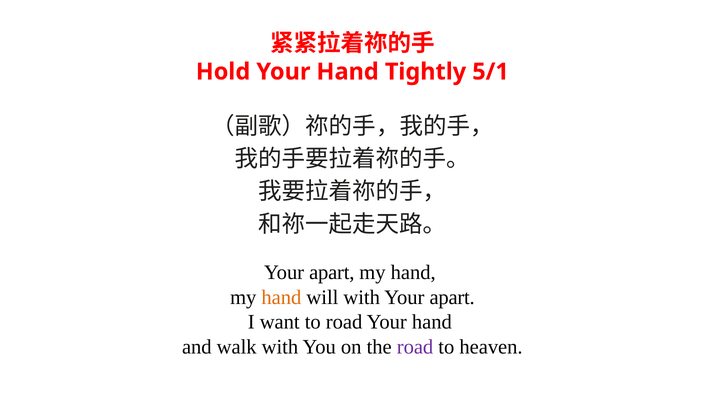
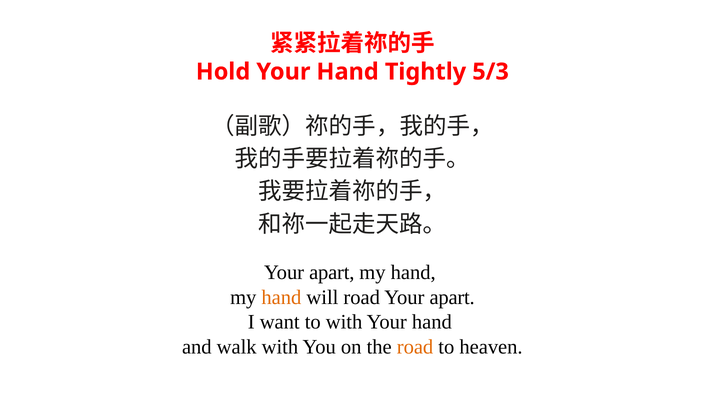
5/1: 5/1 -> 5/3
will with: with -> road
to road: road -> with
road at (415, 346) colour: purple -> orange
